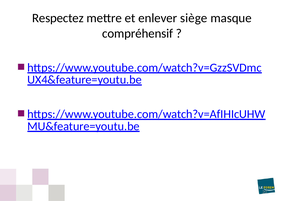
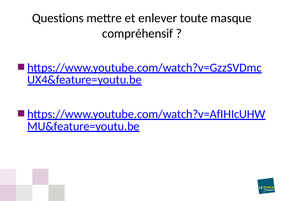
Respectez: Respectez -> Questions
siège: siège -> toute
